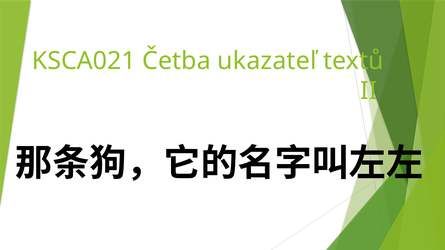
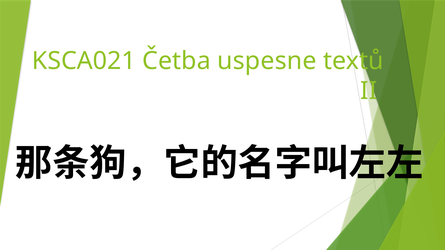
ukazateľ: ukazateľ -> uspesne
